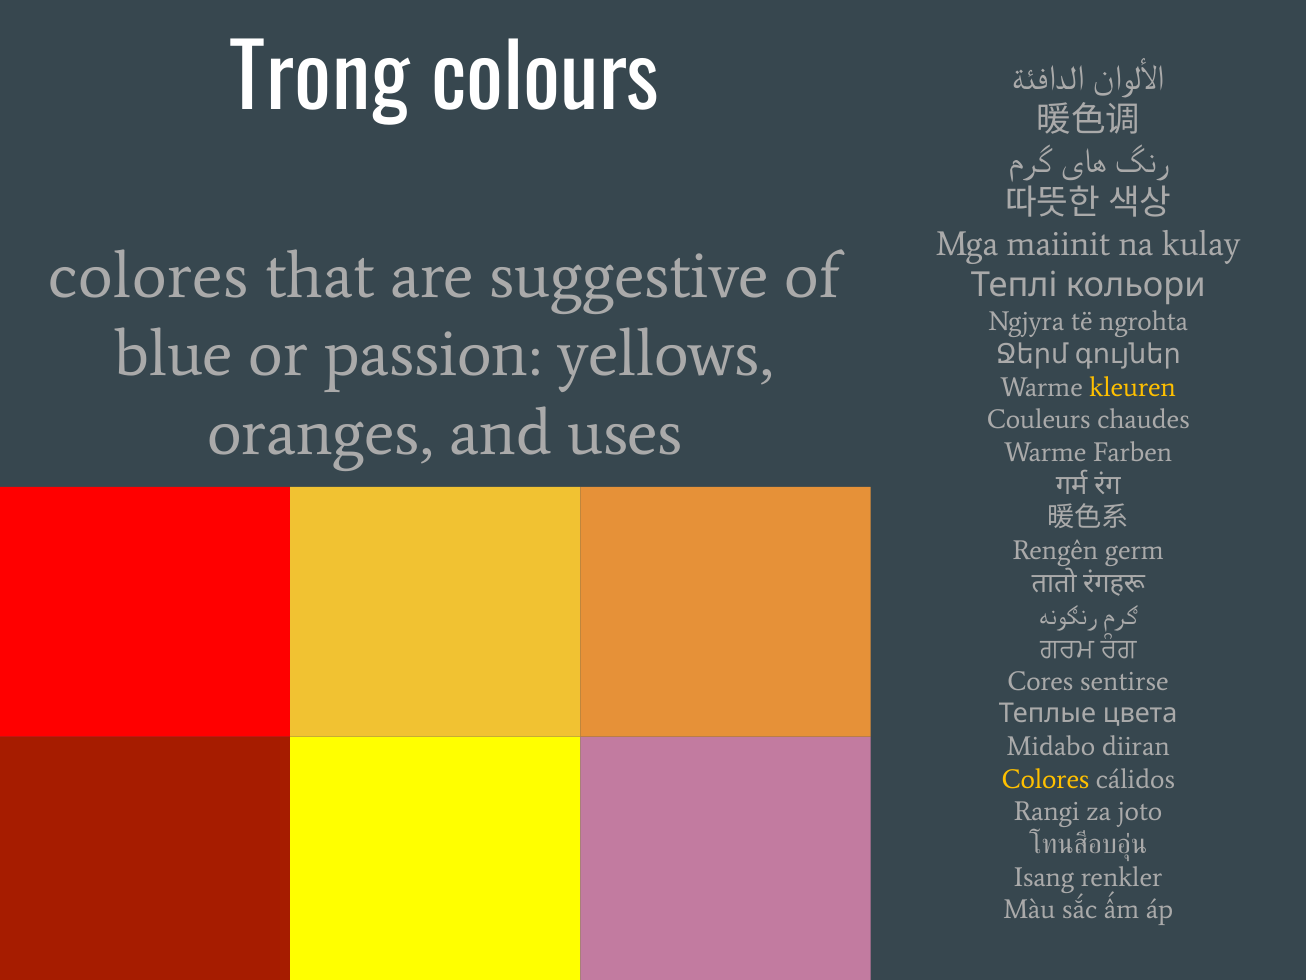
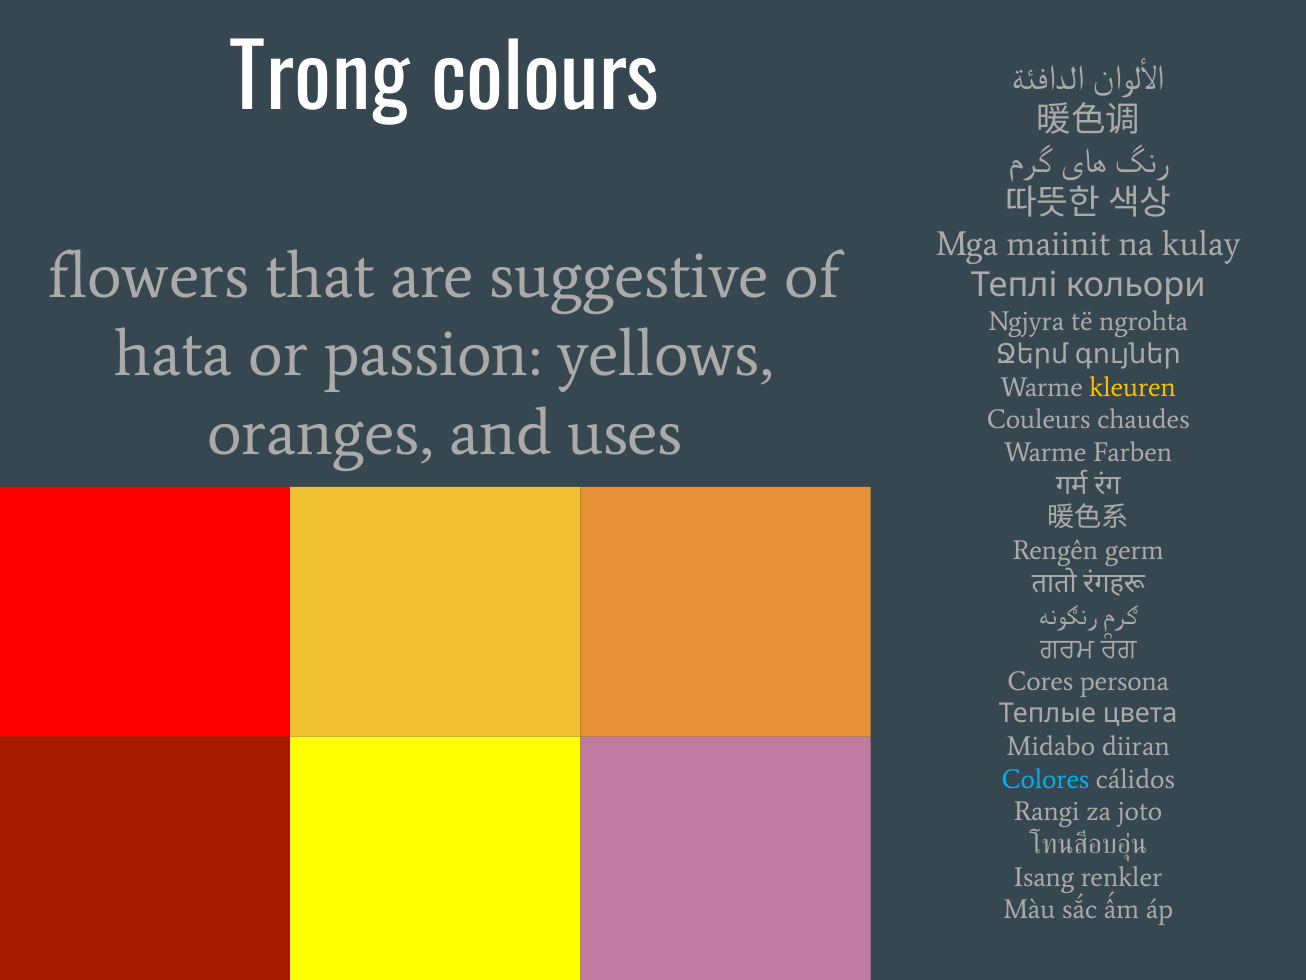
colores at (149, 276): colores -> flowers
blue: blue -> hata
sentirse: sentirse -> persona
Colores at (1046, 779) colour: yellow -> light blue
